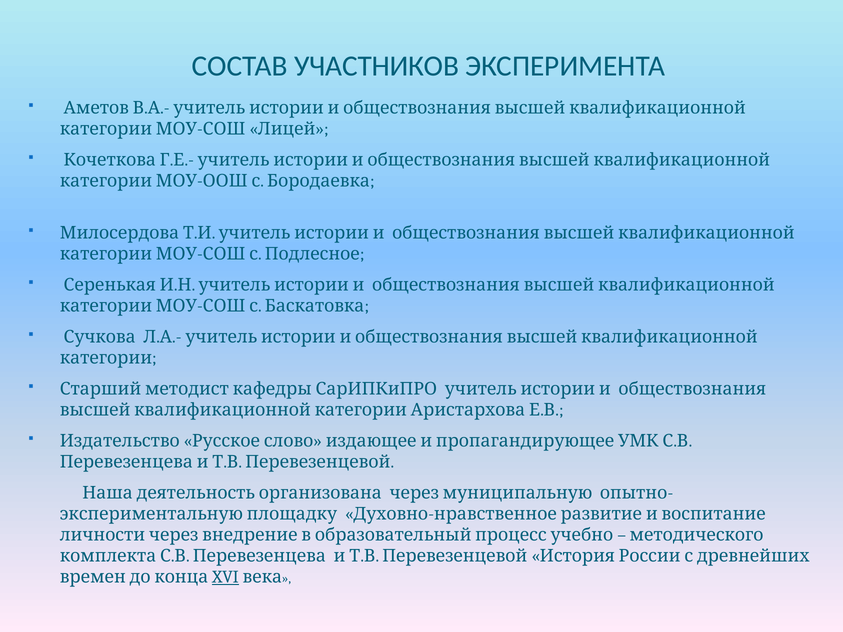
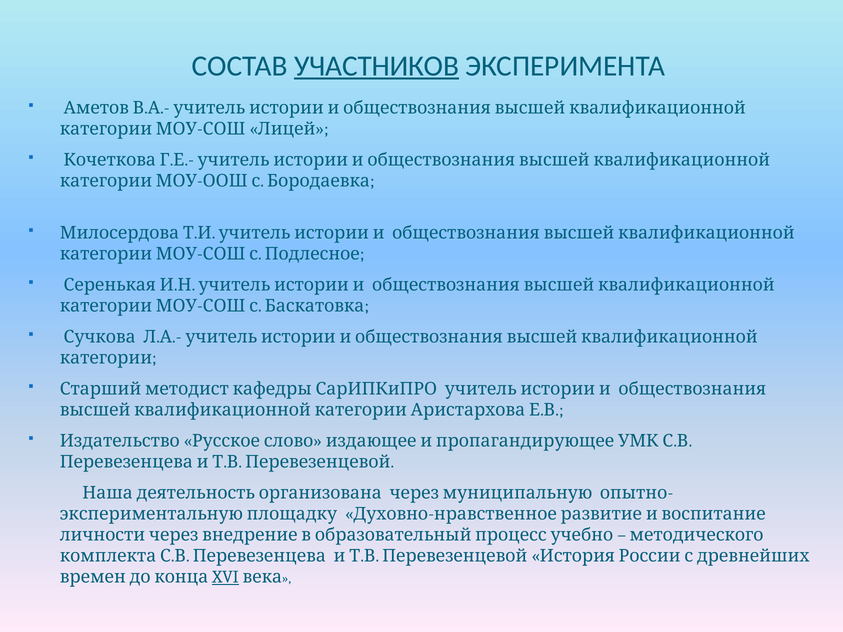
УЧАСТНИКОВ underline: none -> present
